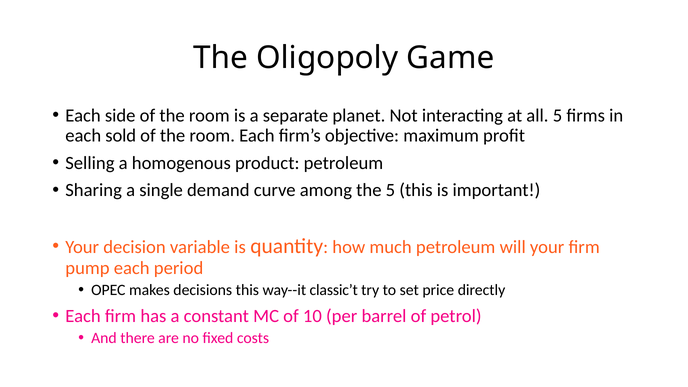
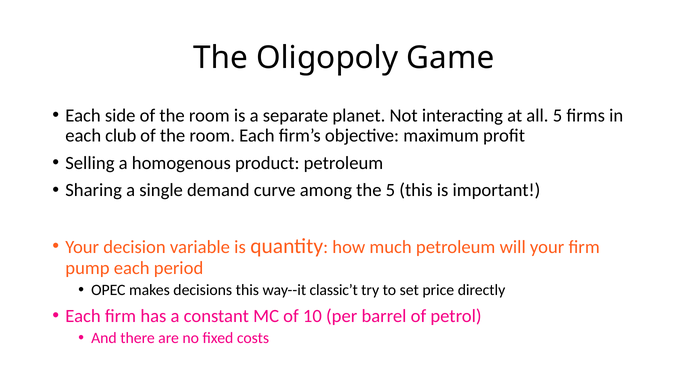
sold: sold -> club
